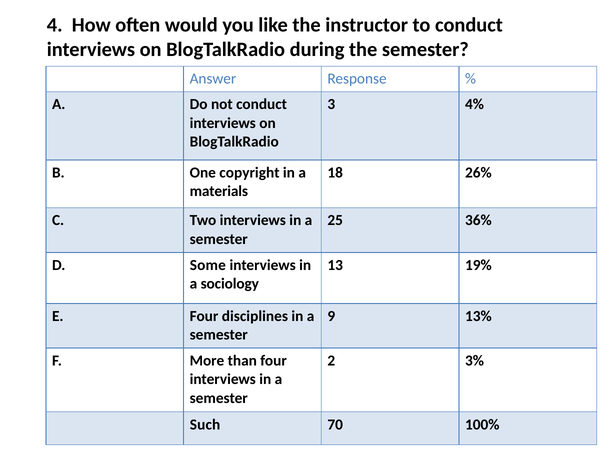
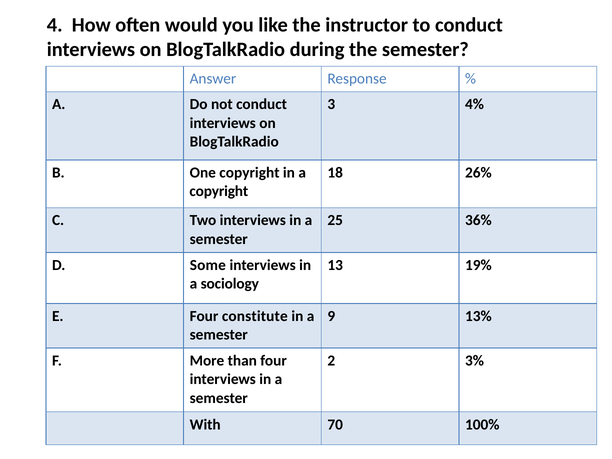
materials at (219, 191): materials -> copyright
disciplines: disciplines -> constitute
Such: Such -> With
